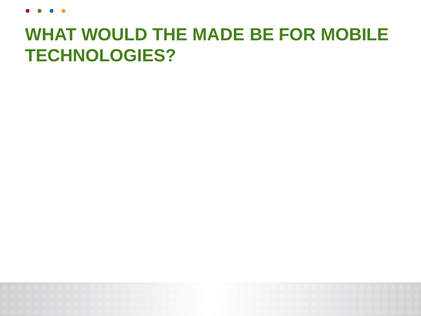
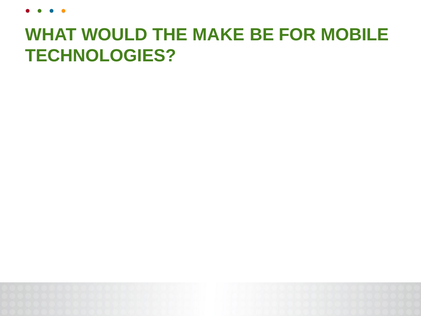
MADE: MADE -> MAKE
